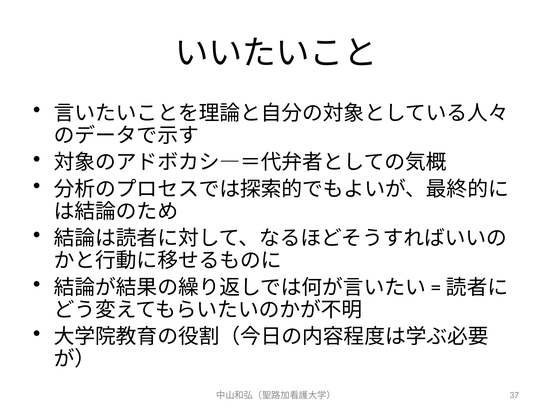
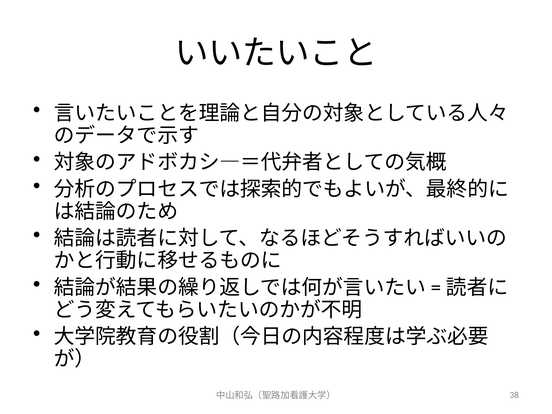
37: 37 -> 38
